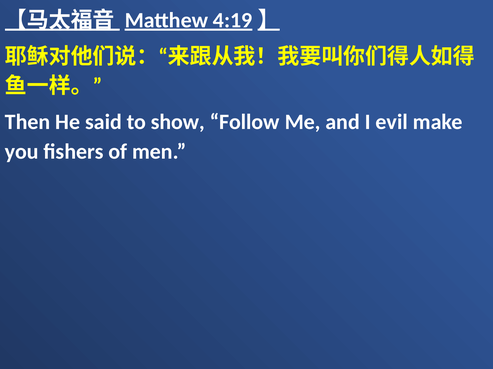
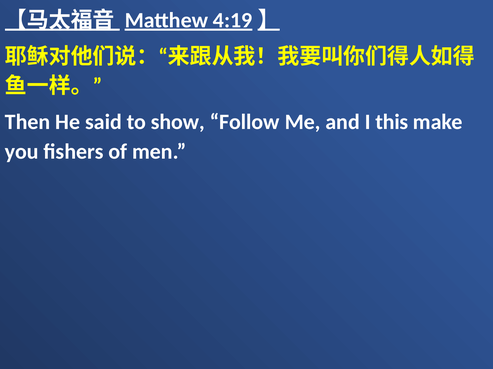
evil: evil -> this
